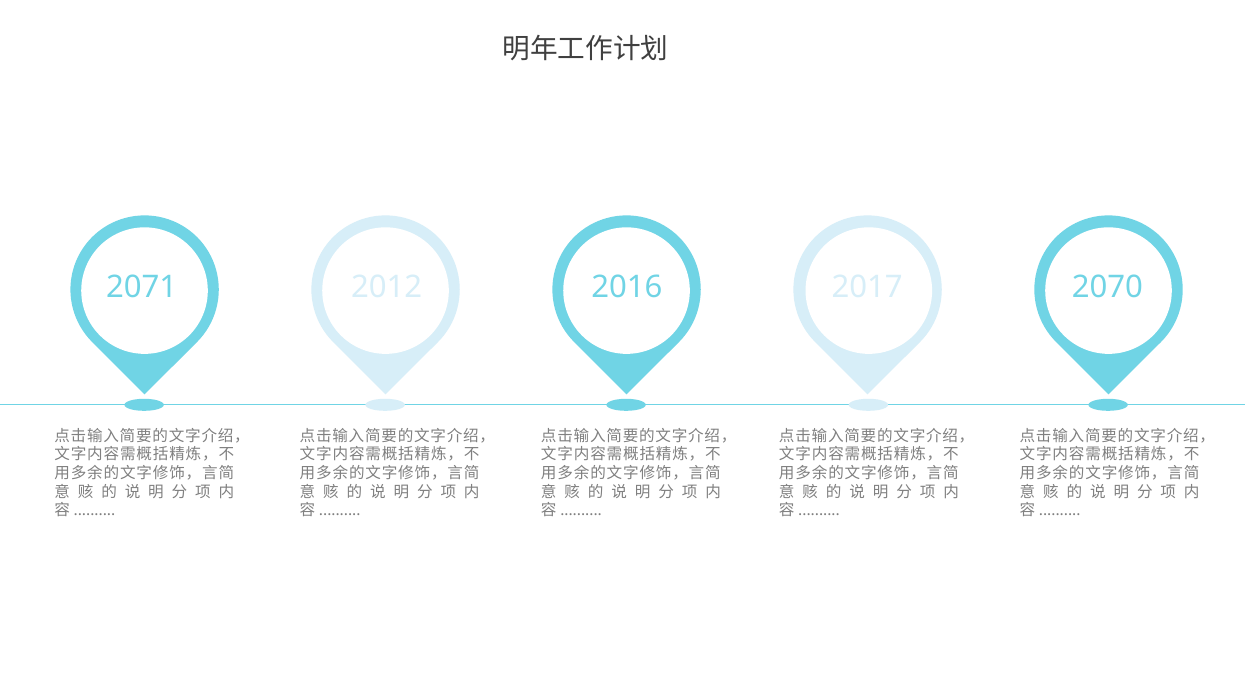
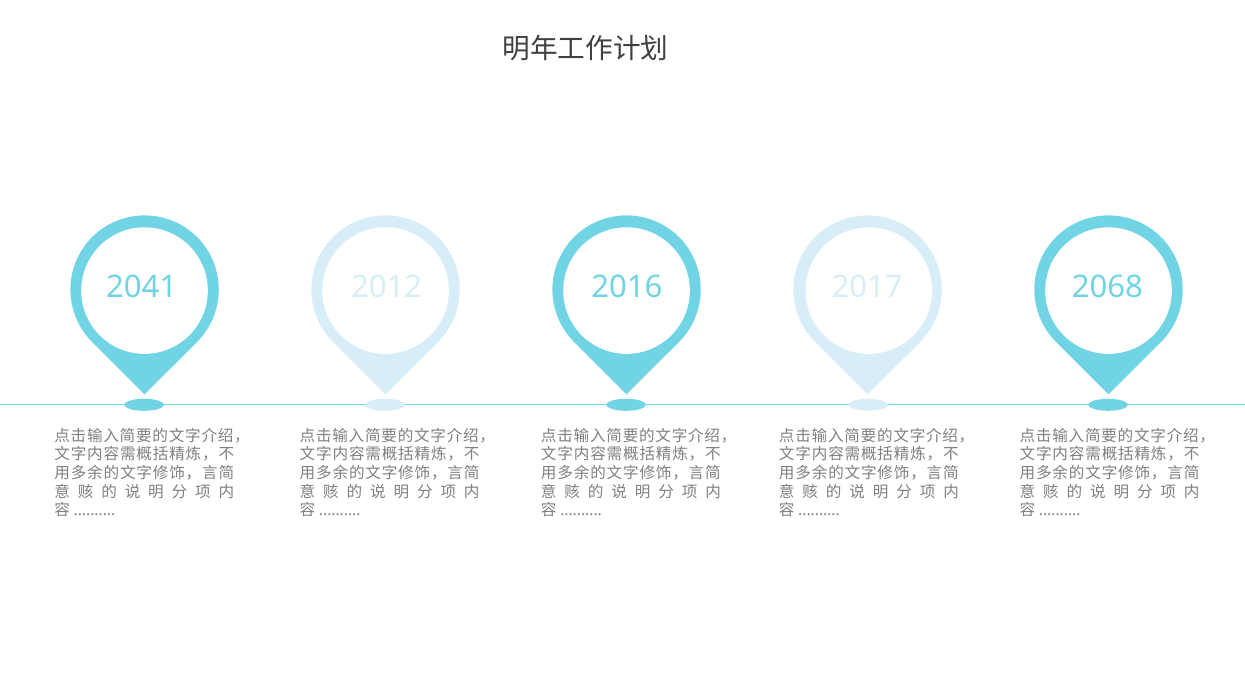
2071: 2071 -> 2041
2070: 2070 -> 2068
